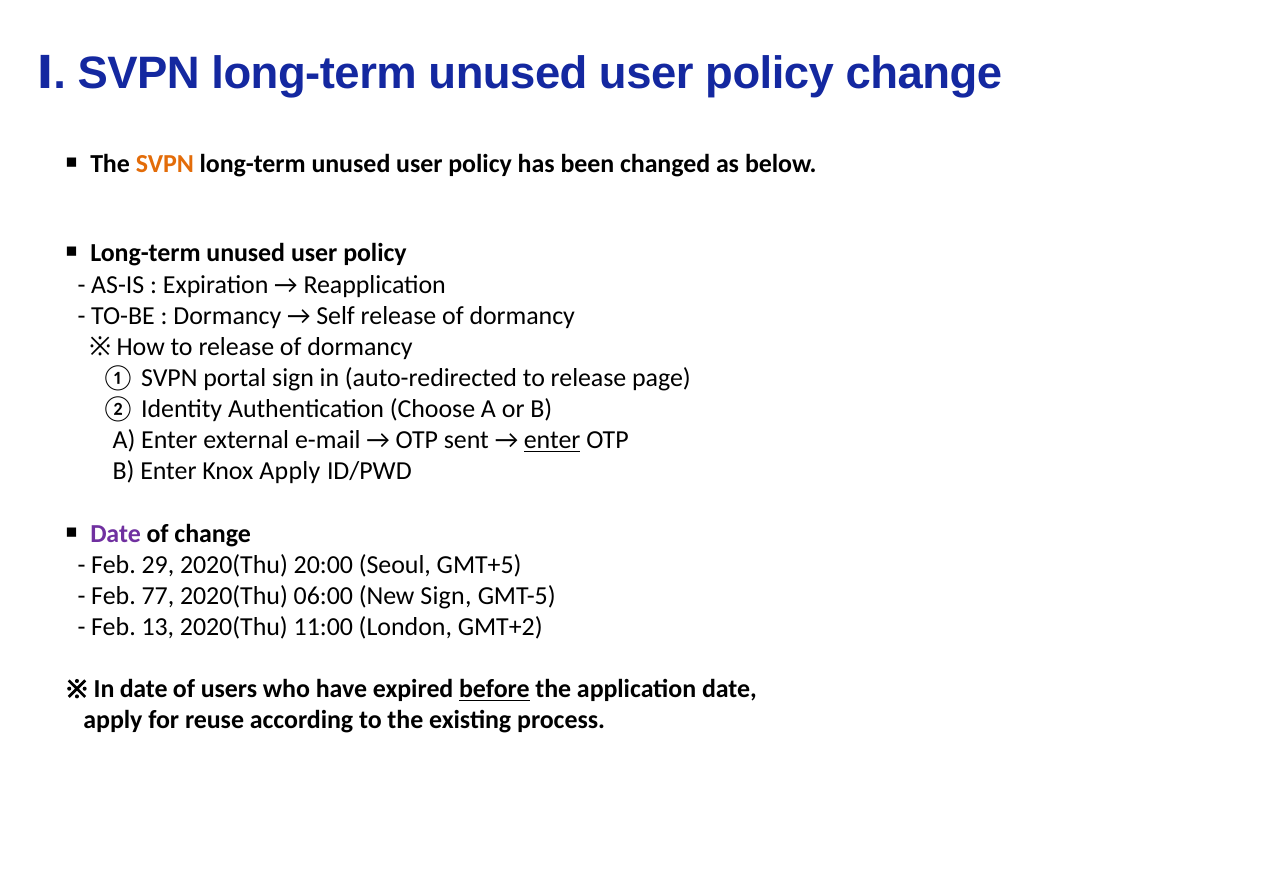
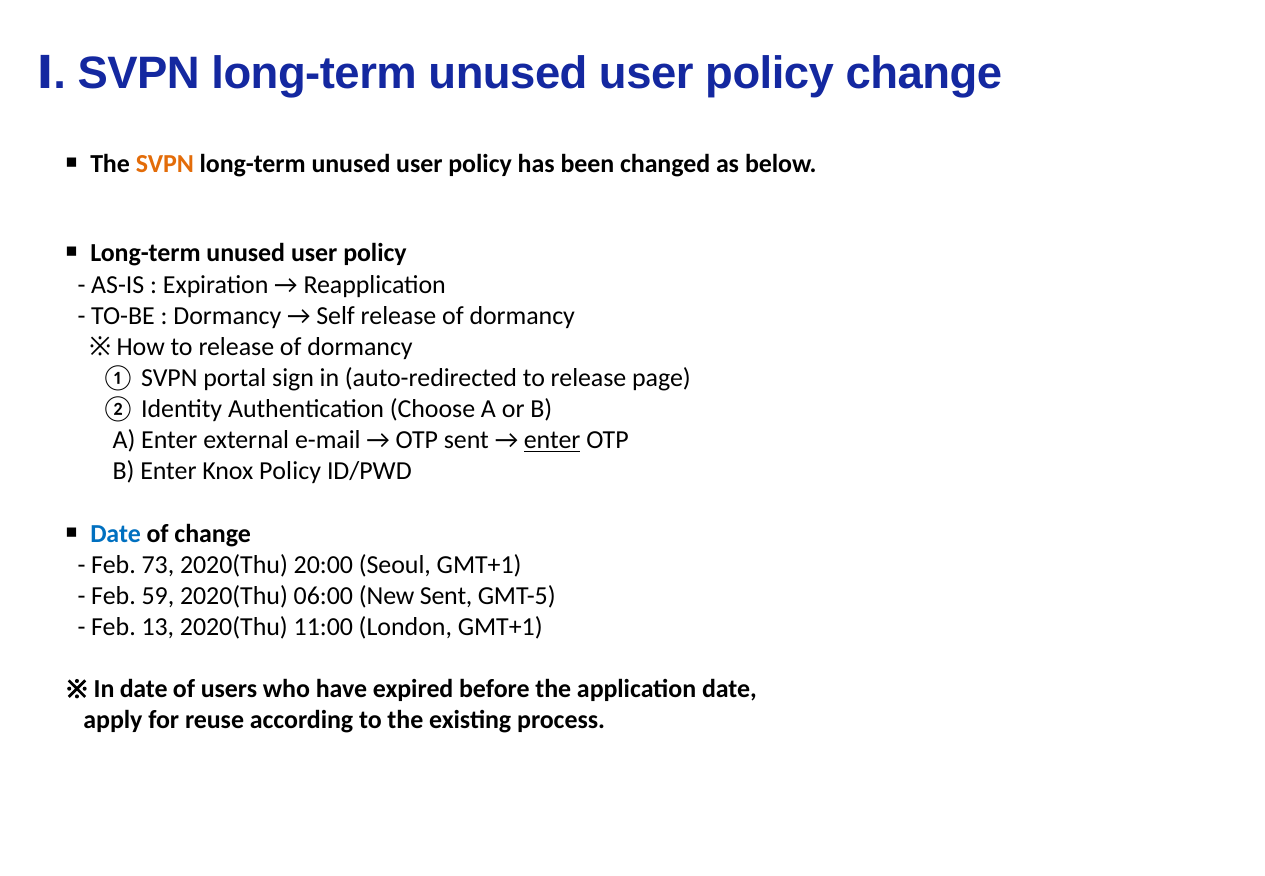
Knox Apply: Apply -> Policy
Date at (116, 533) colour: purple -> blue
29: 29 -> 73
Seoul GMT+5: GMT+5 -> GMT+1
77: 77 -> 59
New Sign: Sign -> Sent
London GMT+2: GMT+2 -> GMT+1
before underline: present -> none
